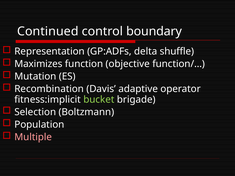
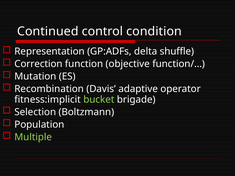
boundary: boundary -> condition
Maximizes: Maximizes -> Correction
Multiple colour: pink -> light green
